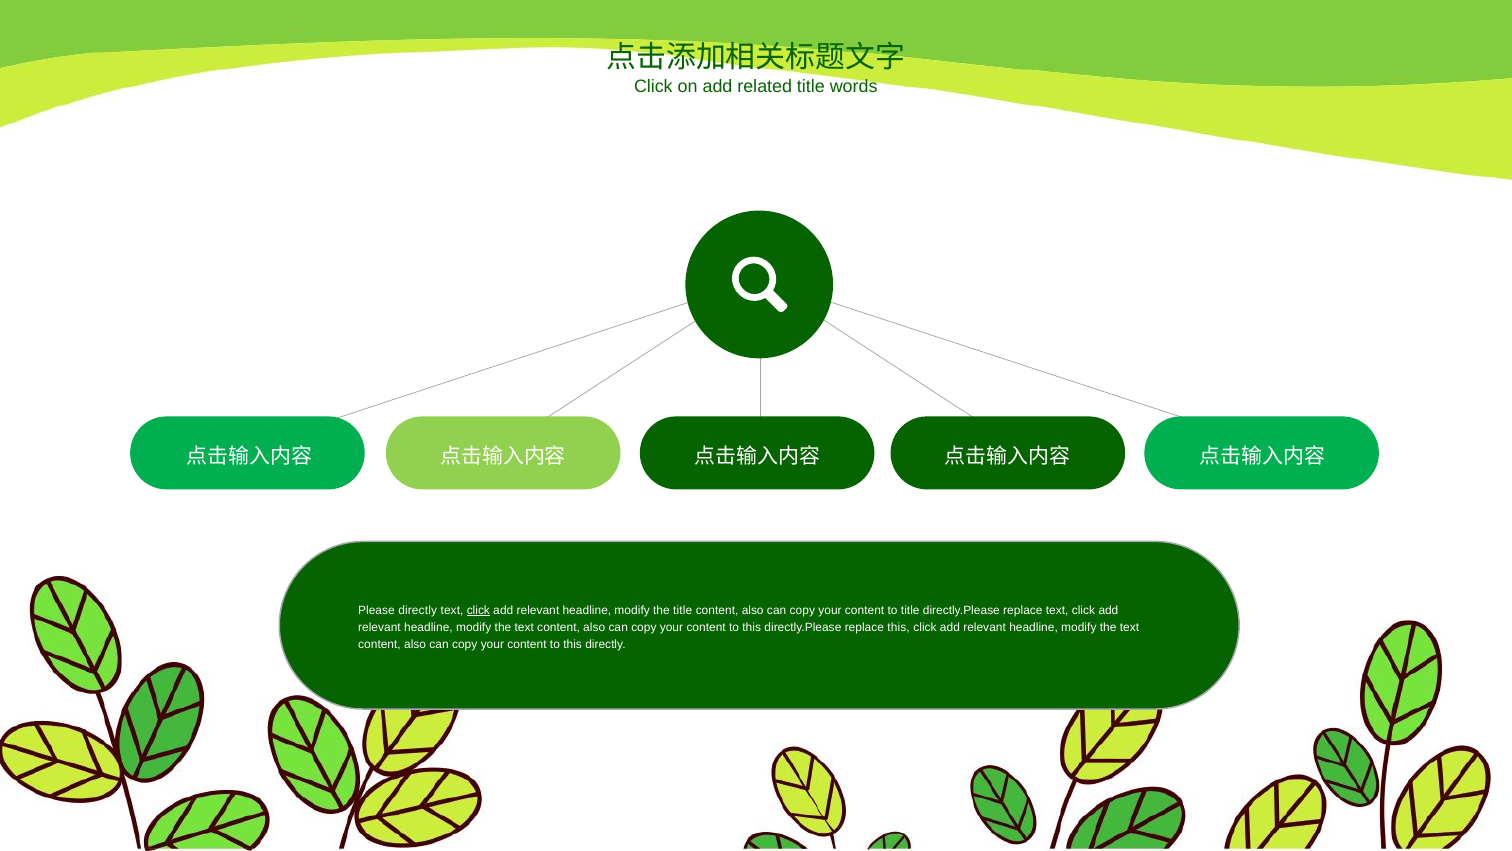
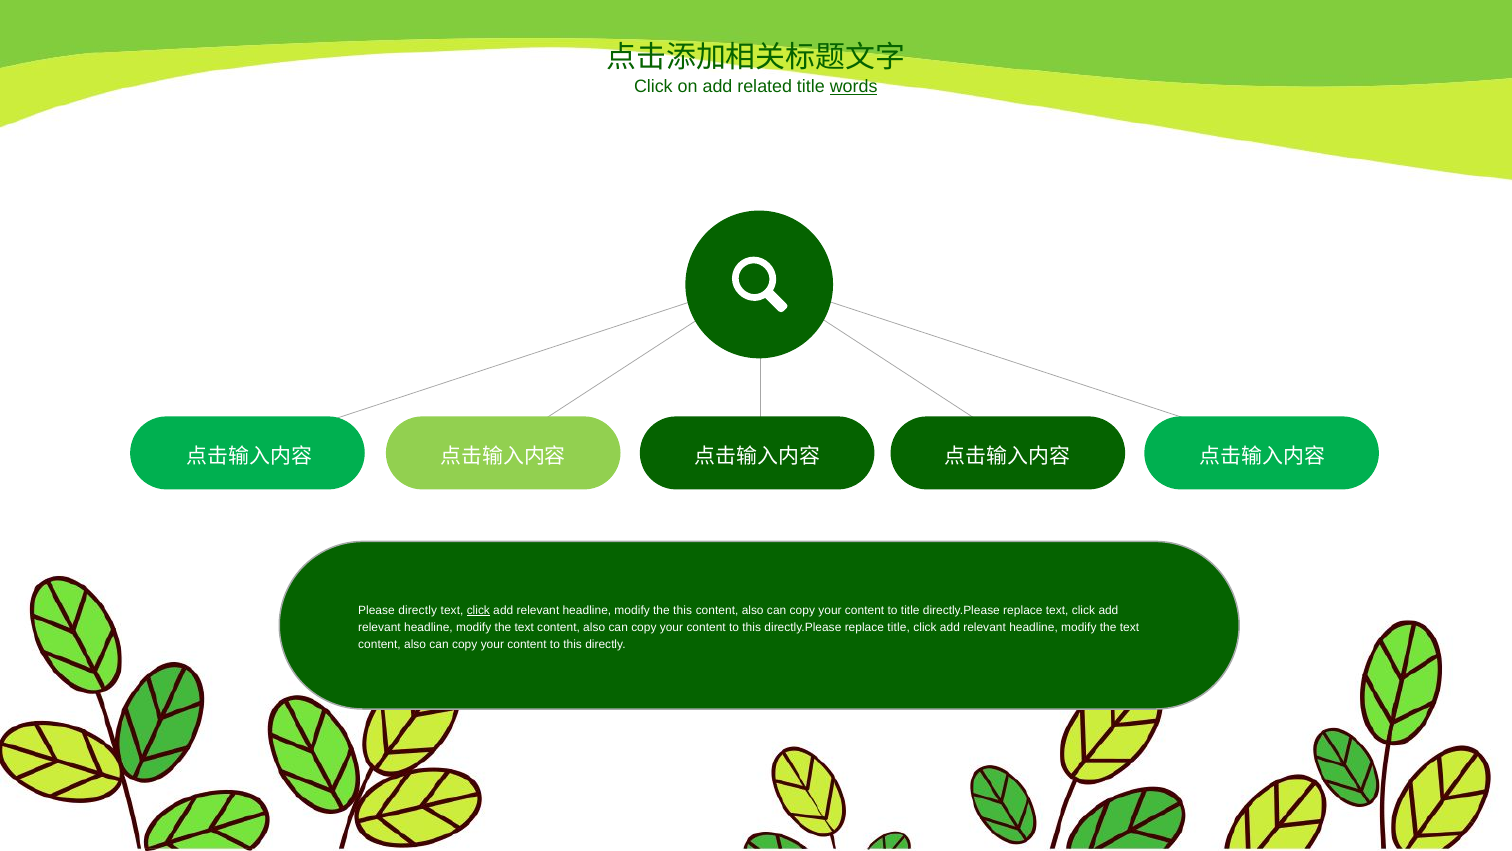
words underline: none -> present
the title: title -> this
replace this: this -> title
